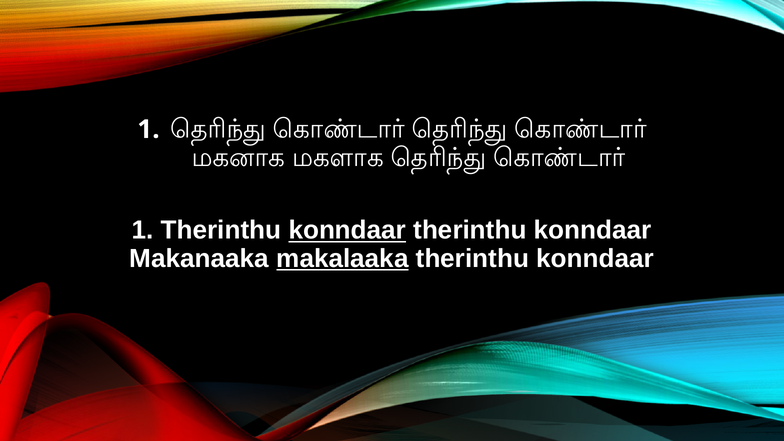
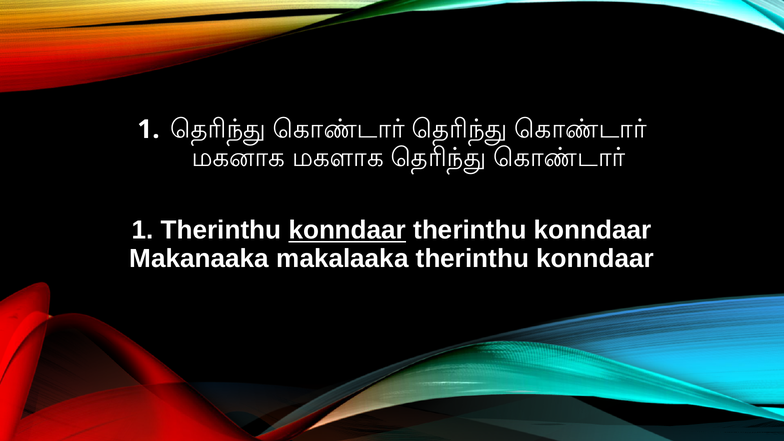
makalaaka underline: present -> none
